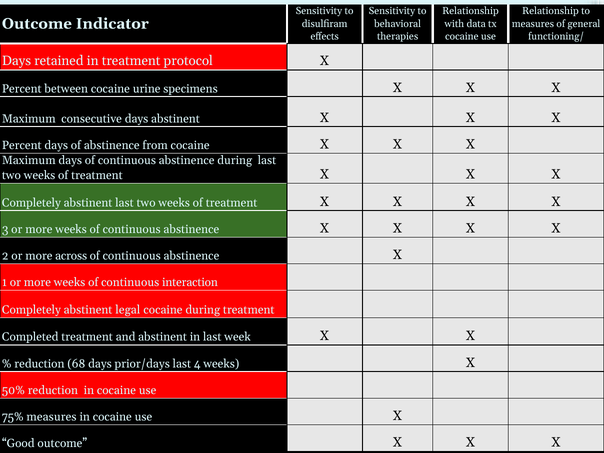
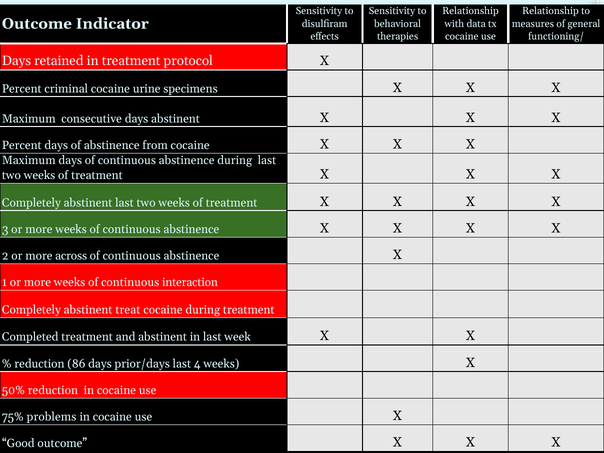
between: between -> criminal
legal: legal -> treat
68: 68 -> 86
75% measures: measures -> problems
